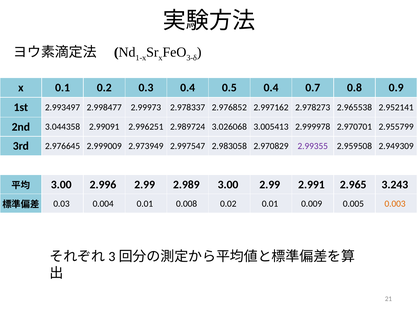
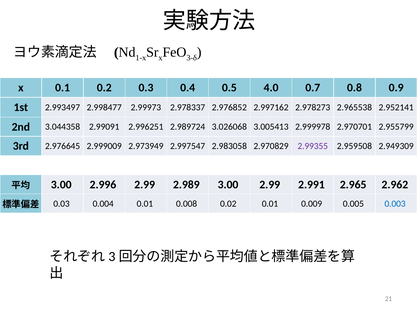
0.5 0.4: 0.4 -> 4.0
3.243: 3.243 -> 2.962
0.003 colour: orange -> blue
